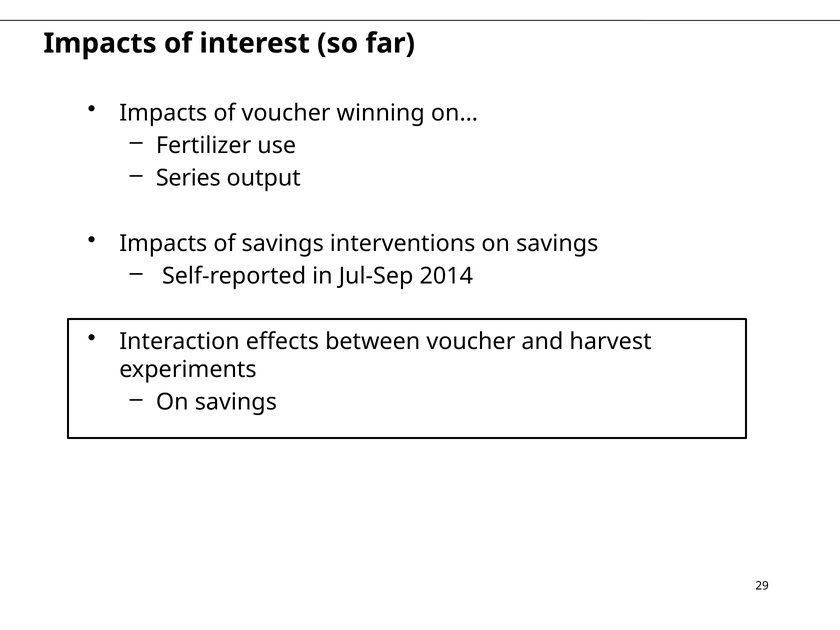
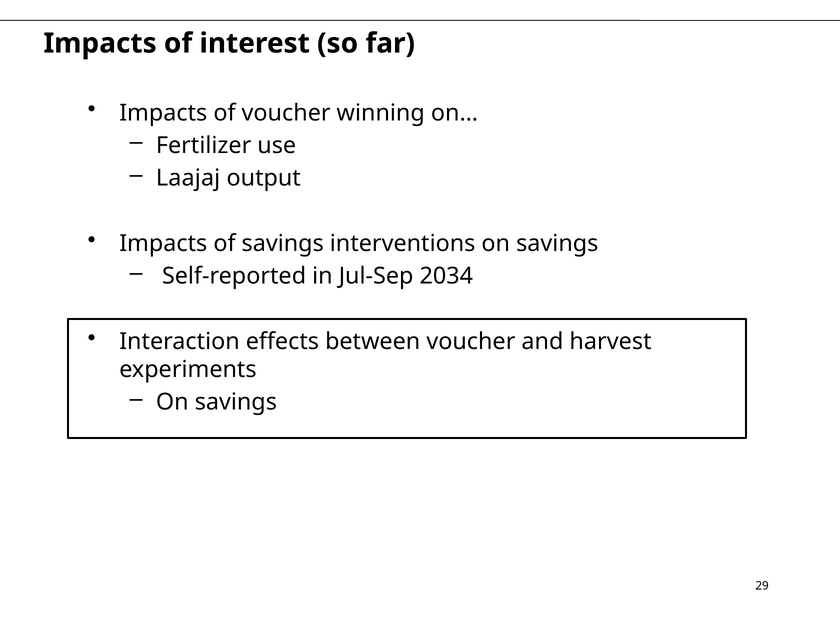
Series: Series -> Laajaj
2014: 2014 -> 2034
